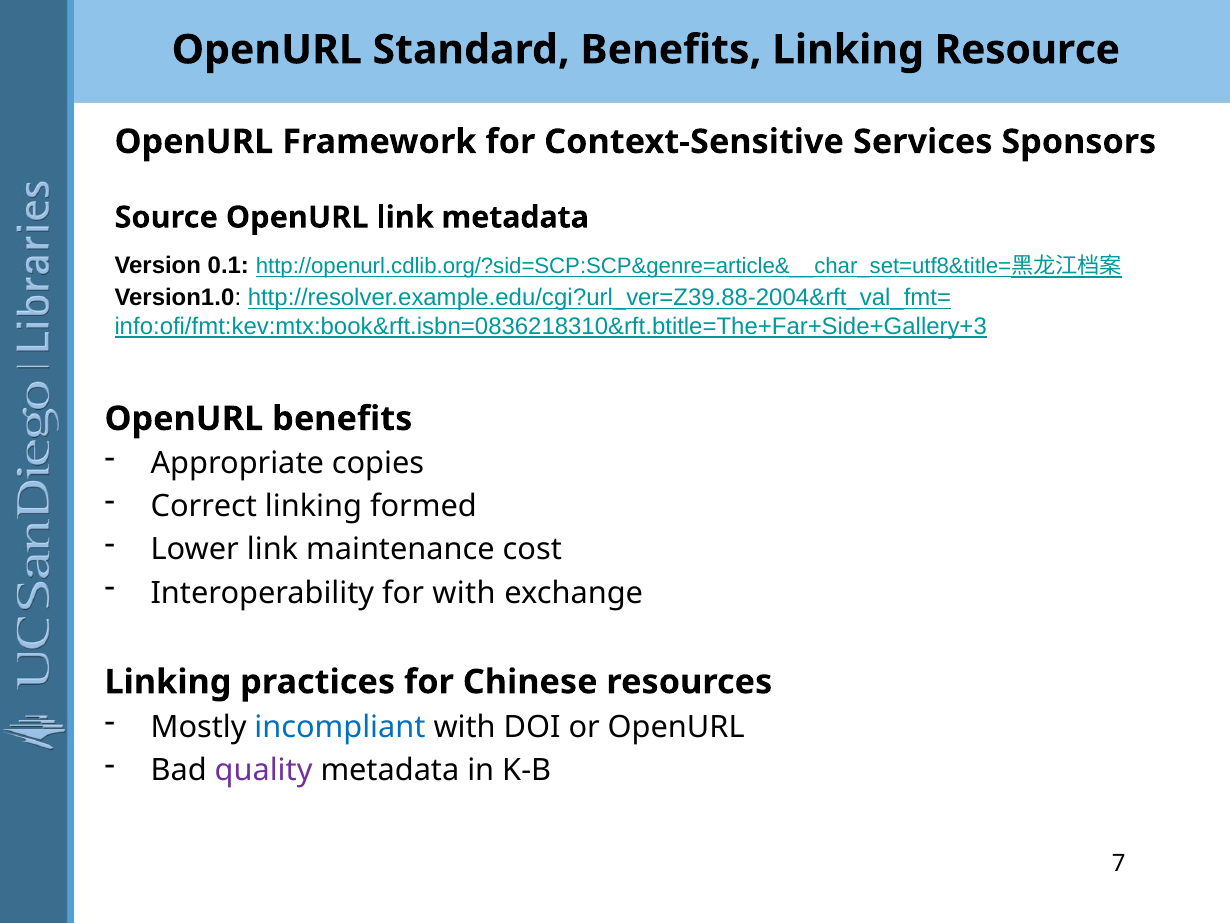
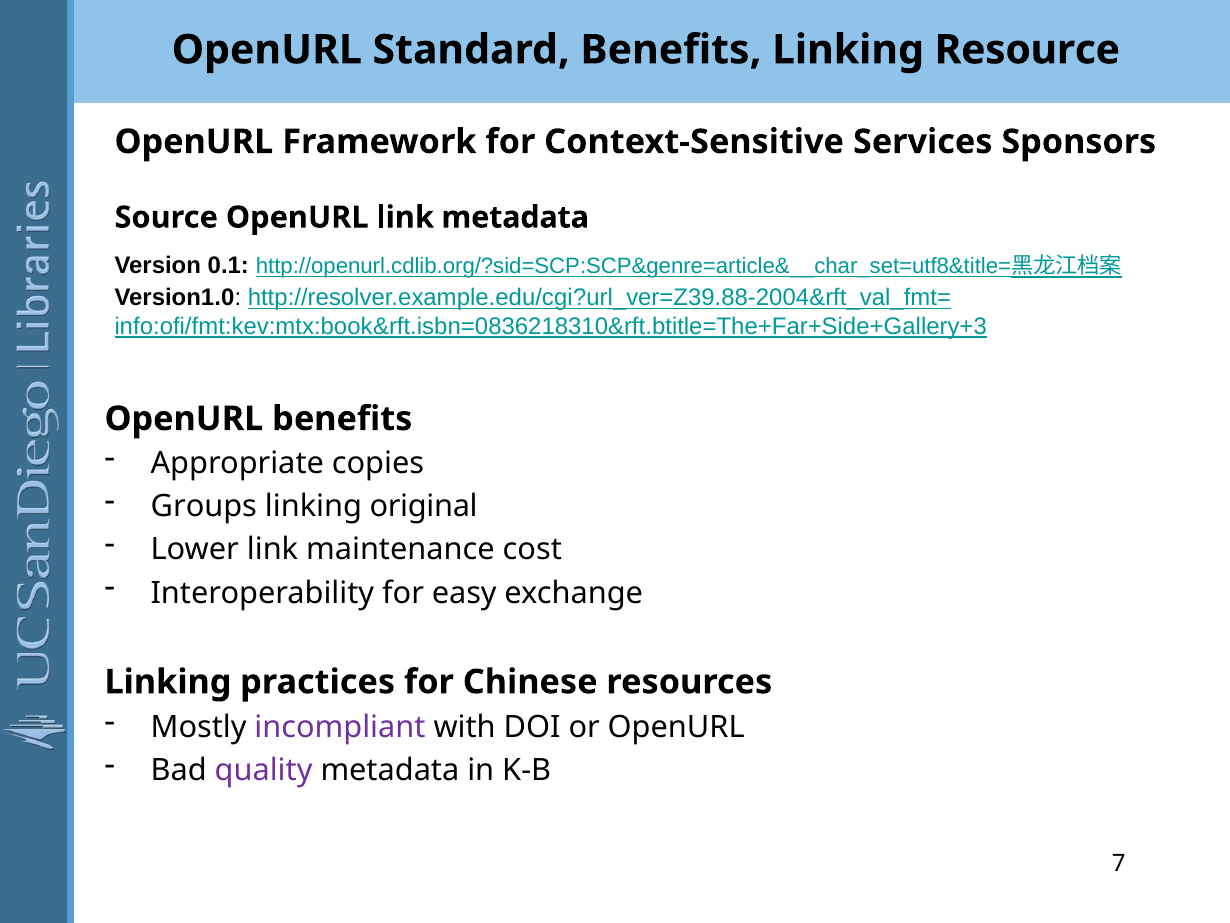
Correct: Correct -> Groups
formed: formed -> original
for with: with -> easy
incompliant colour: blue -> purple
